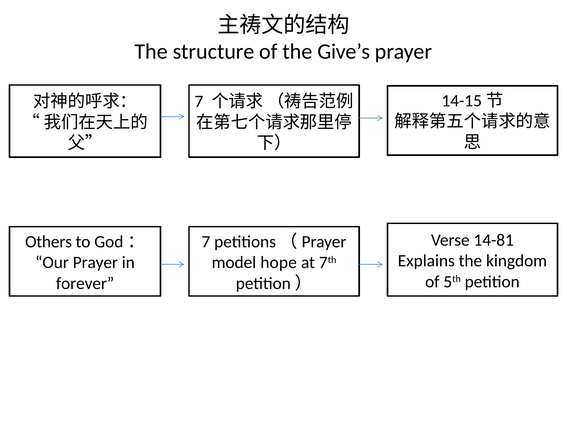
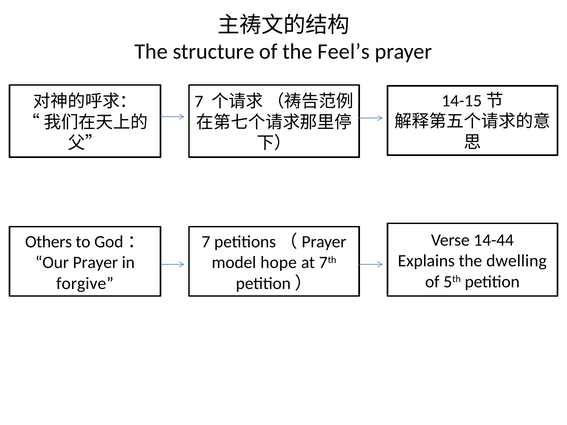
Give’s: Give’s -> Feel’s
14-81: 14-81 -> 14-44
kingdom: kingdom -> dwelling
forever: forever -> forgive
